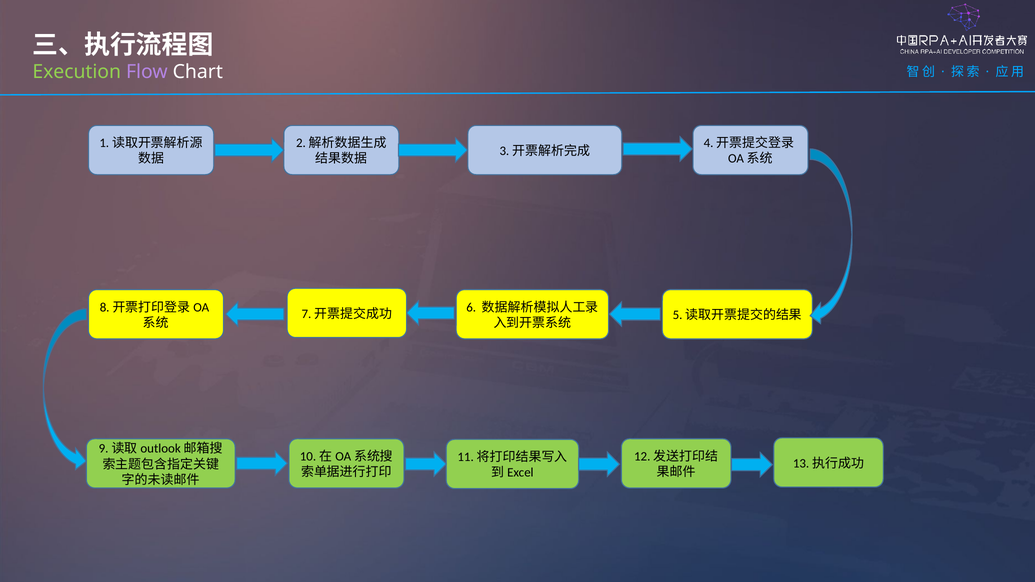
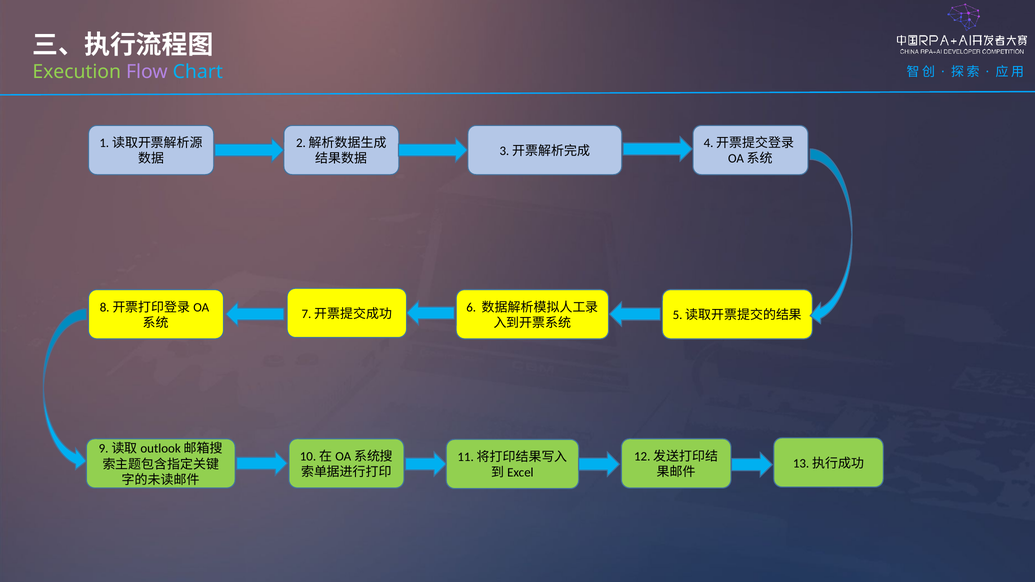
Chart colour: white -> light blue
